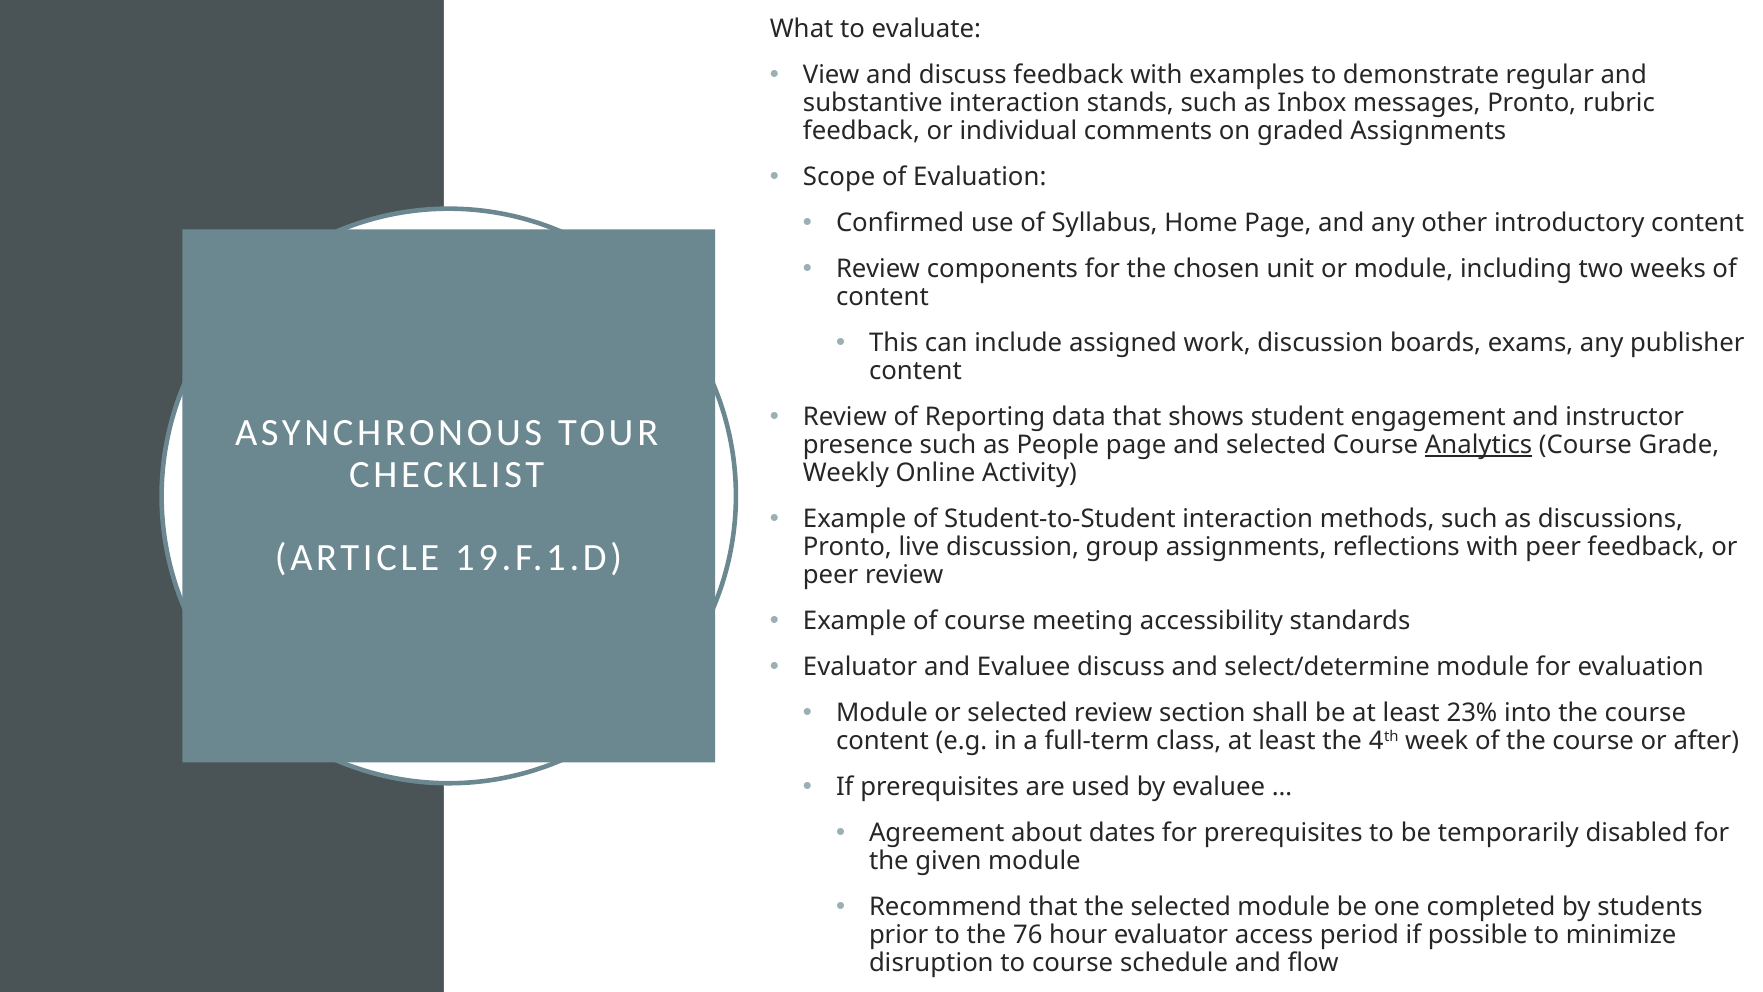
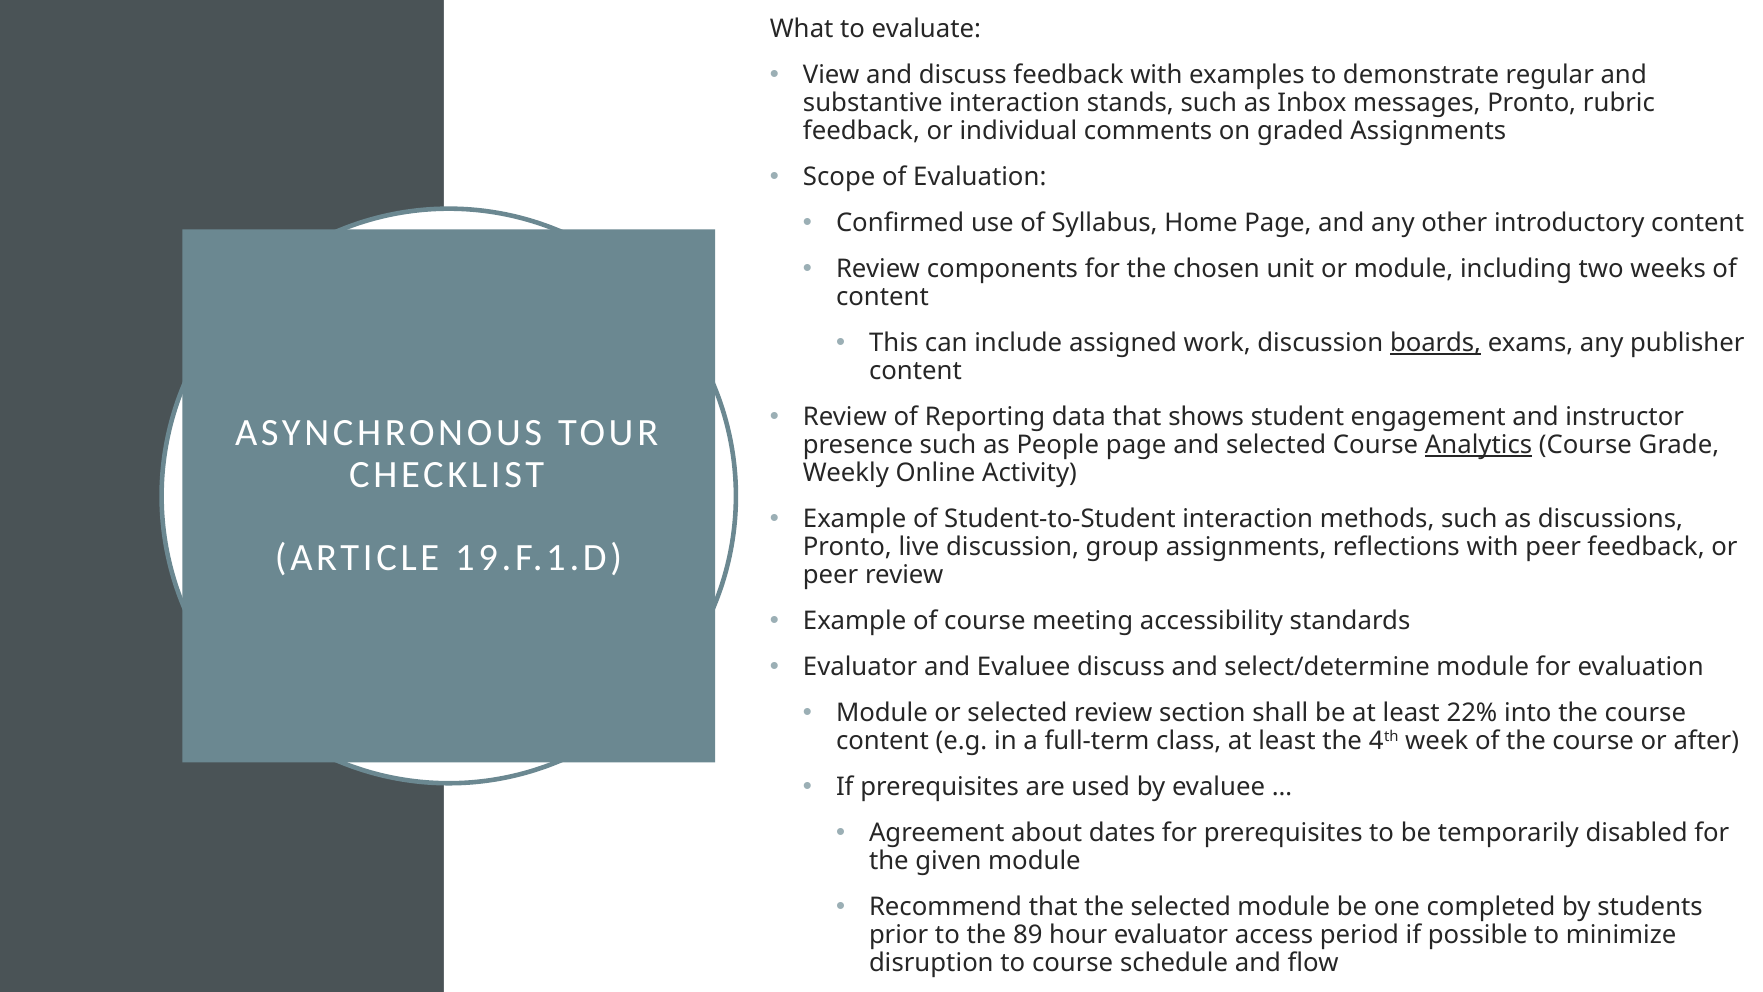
boards underline: none -> present
23%: 23% -> 22%
76: 76 -> 89
